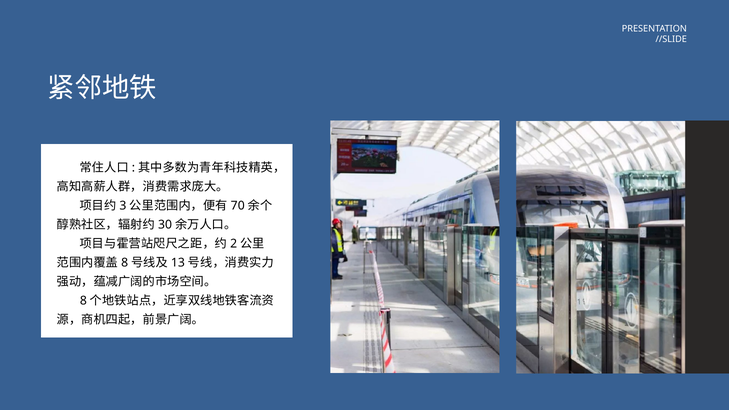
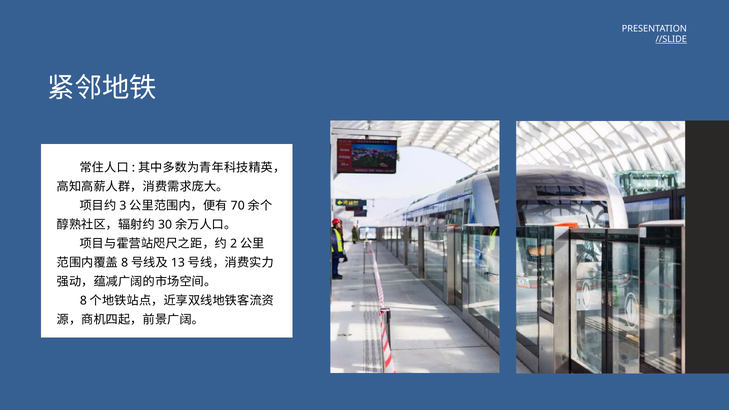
//SLIDE underline: none -> present
